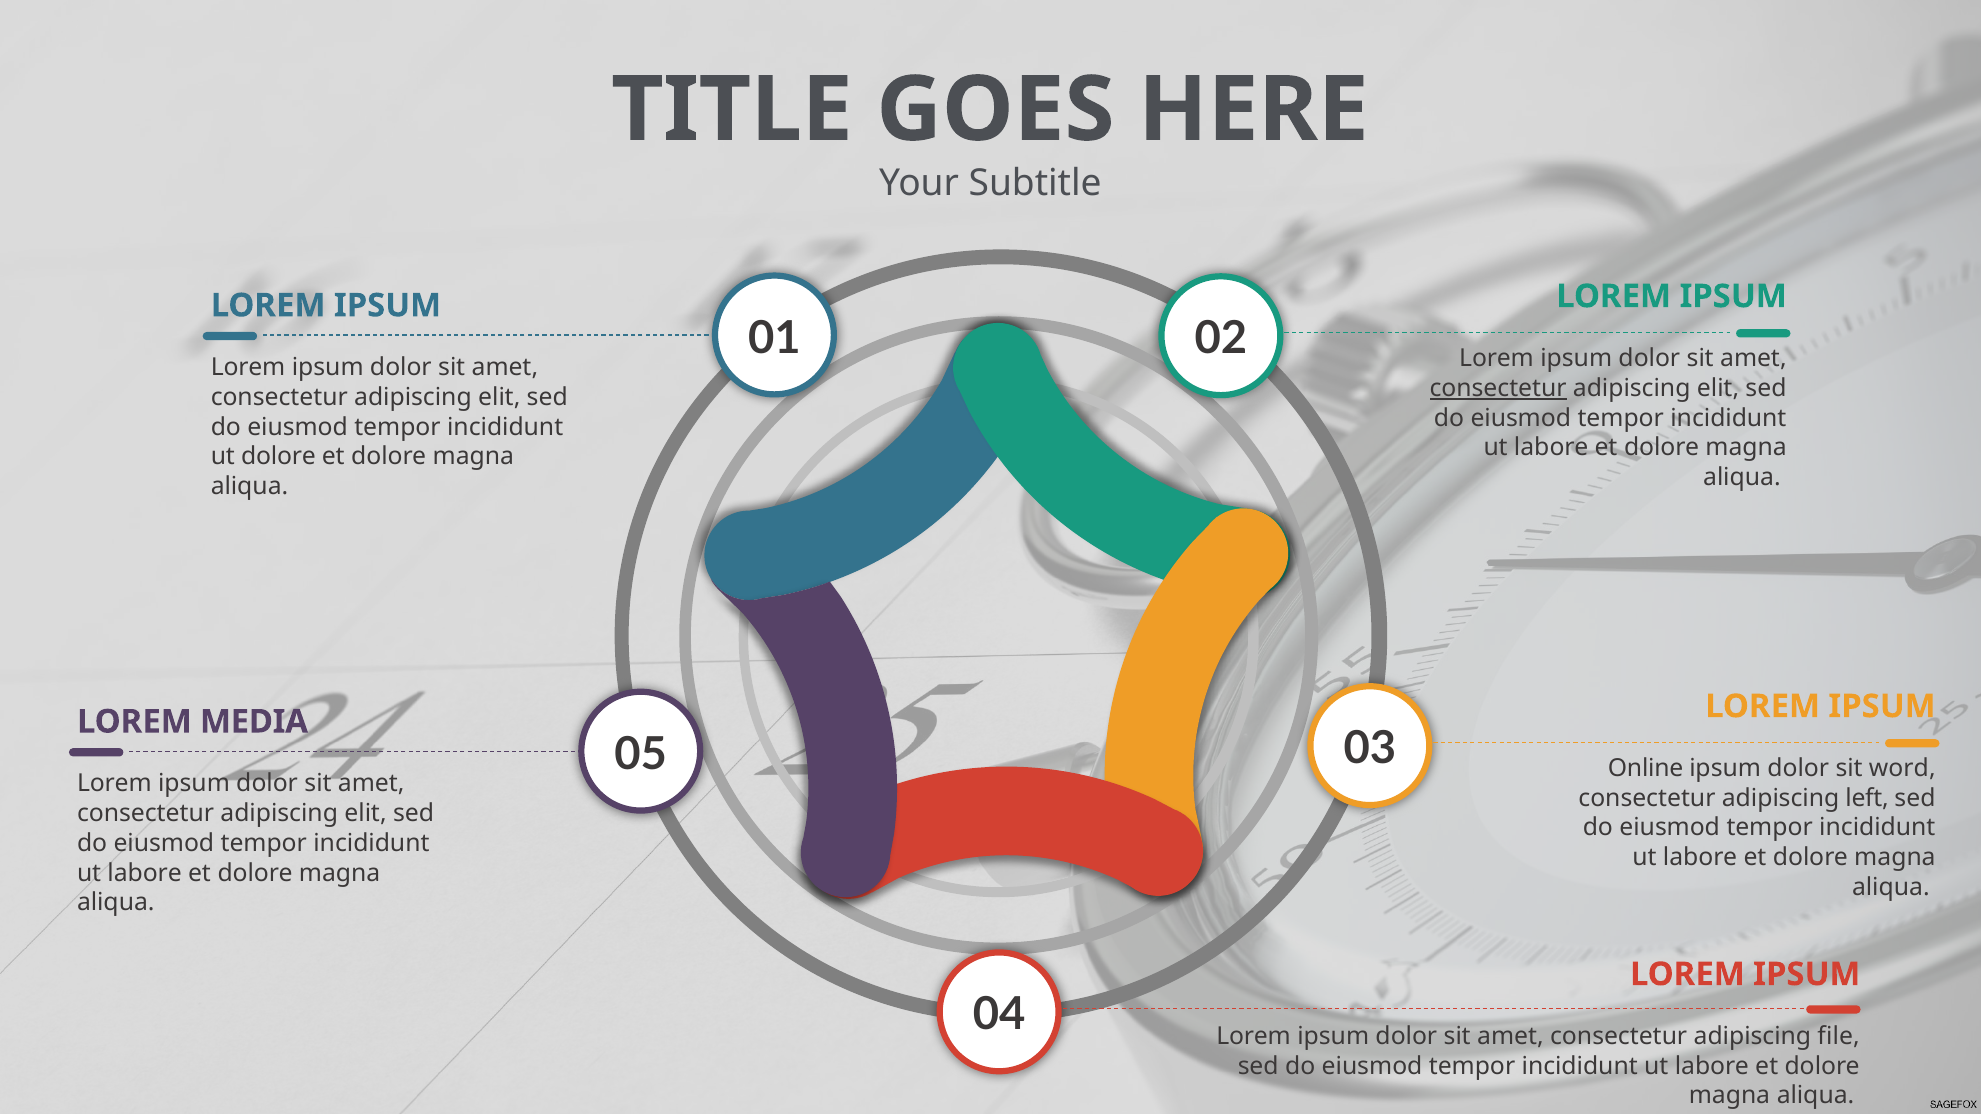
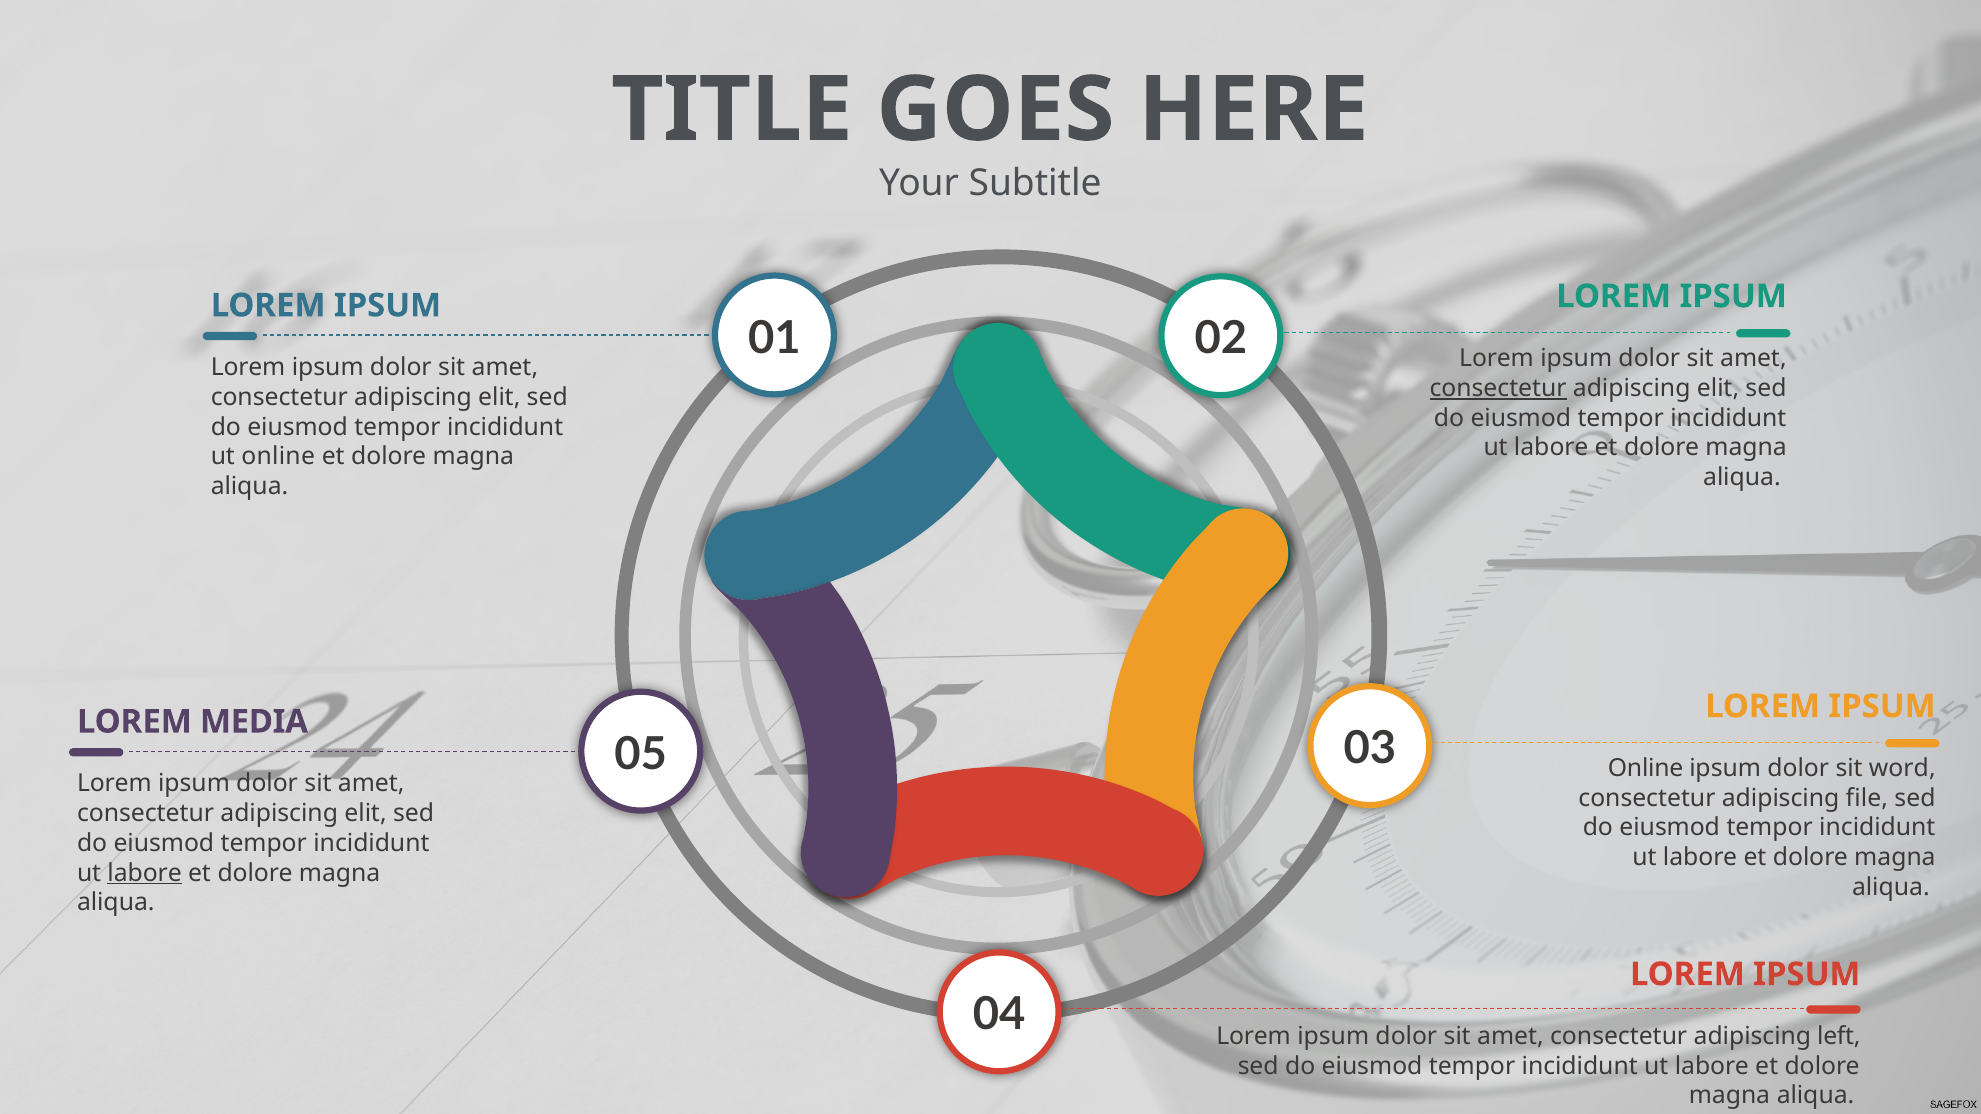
ut dolore: dolore -> online
left: left -> file
labore at (145, 873) underline: none -> present
file: file -> left
